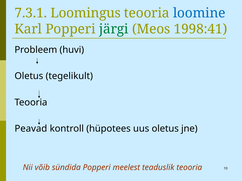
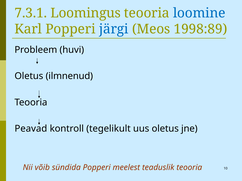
järgi colour: green -> blue
1998:41: 1998:41 -> 1998:89
tegelikult: tegelikult -> ilmnenud
hüpotees: hüpotees -> tegelikult
